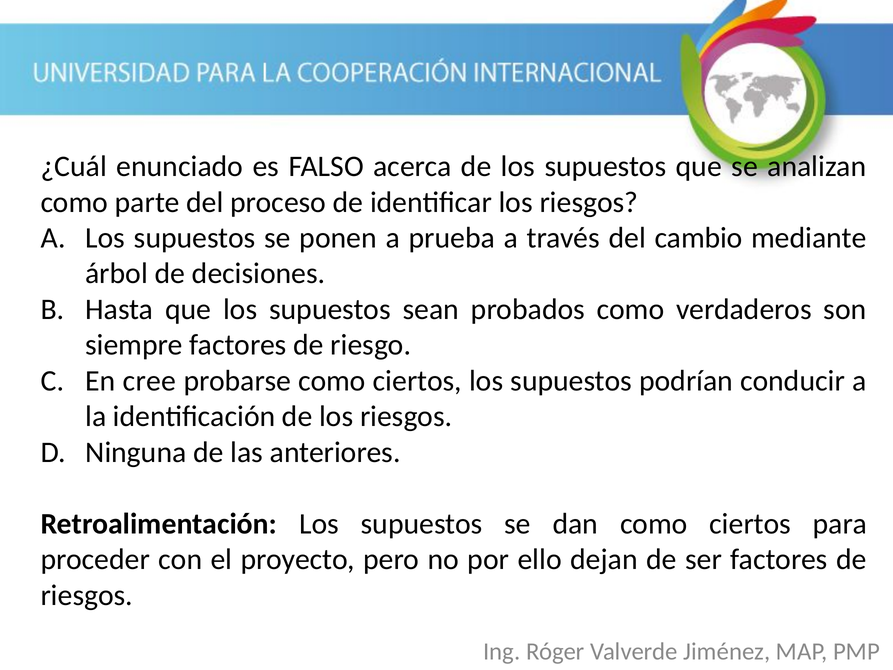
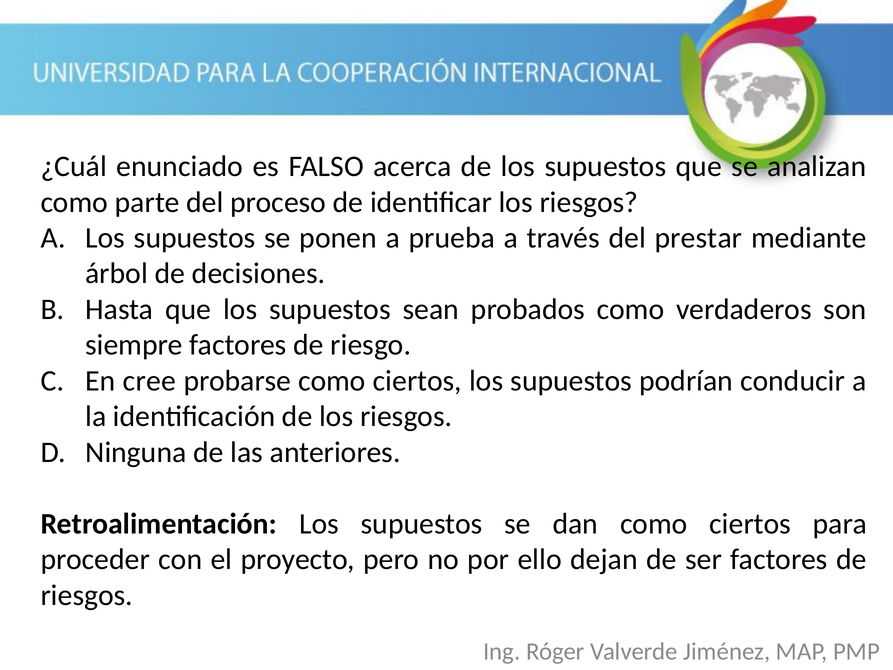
cambio: cambio -> prestar
